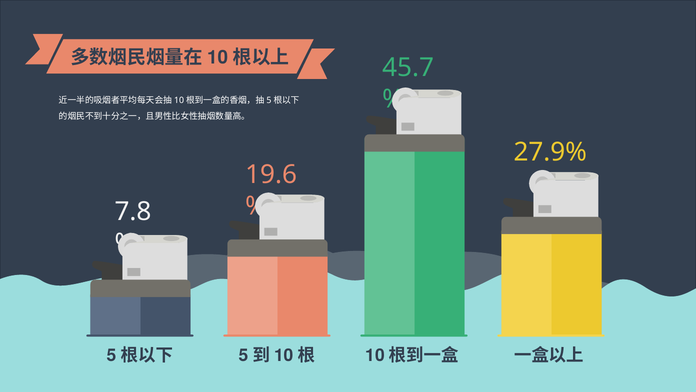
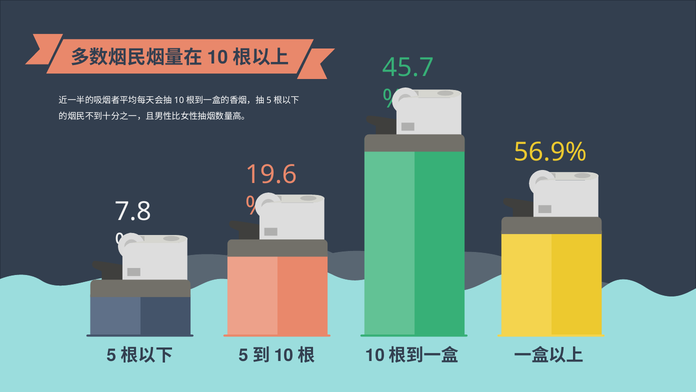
27.9%: 27.9% -> 56.9%
